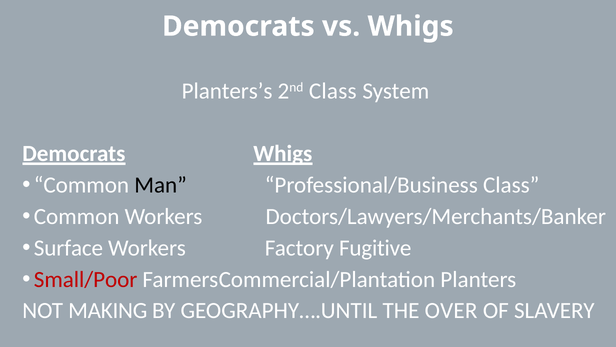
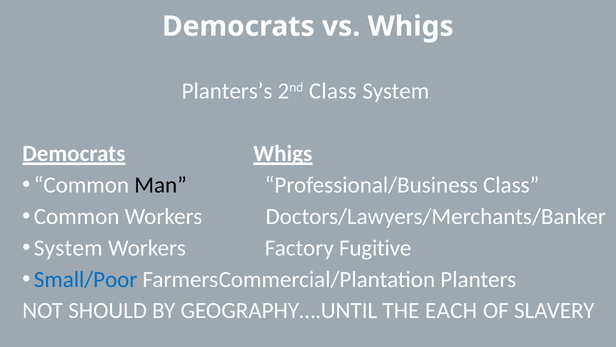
Surface at (68, 248): Surface -> System
Small/Poor colour: red -> blue
MAKING: MAKING -> SHOULD
OVER: OVER -> EACH
